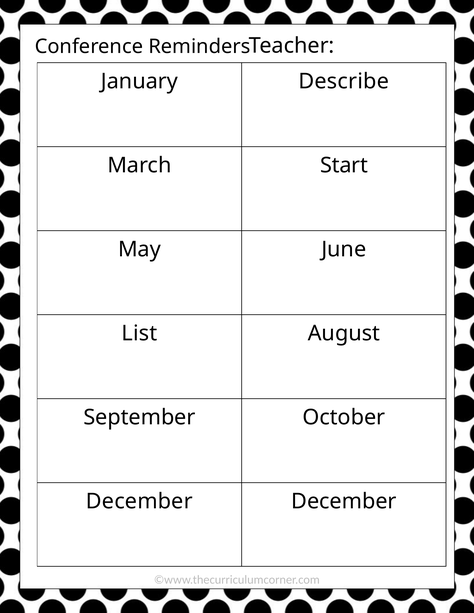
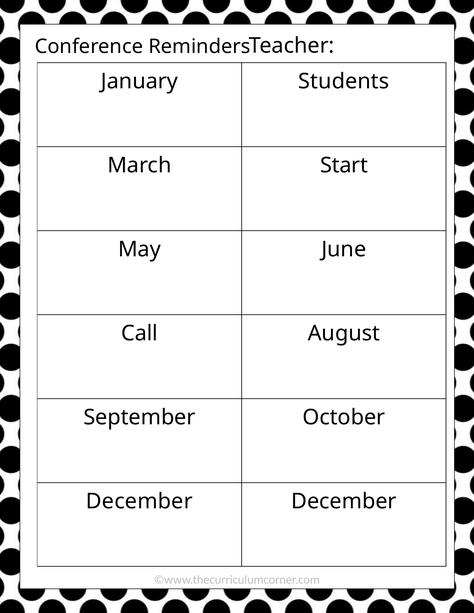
Describe: Describe -> Students
List: List -> Call
